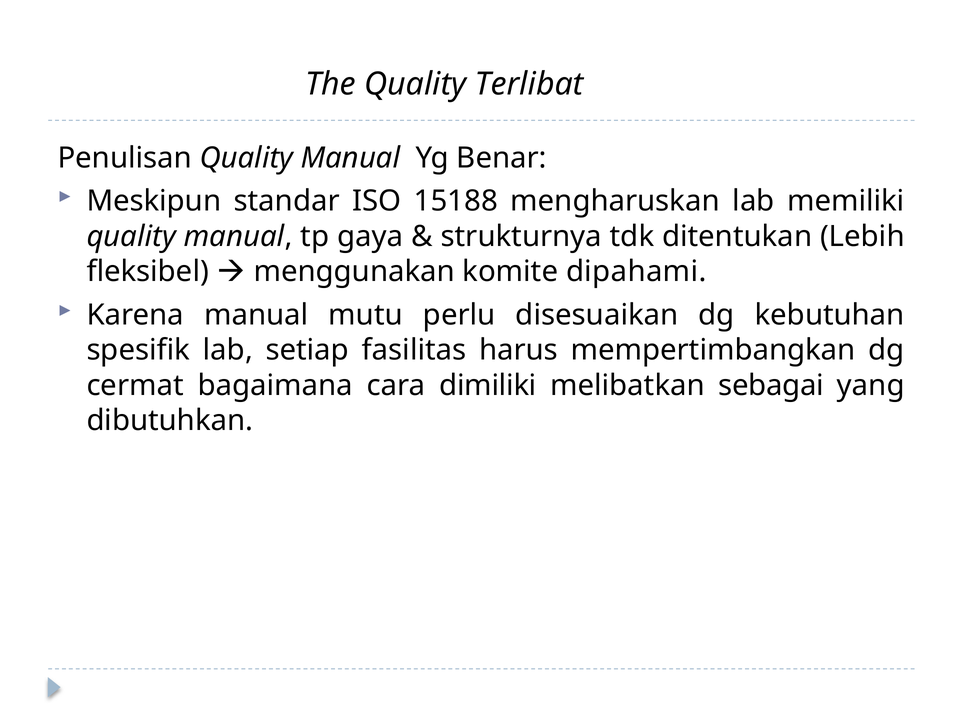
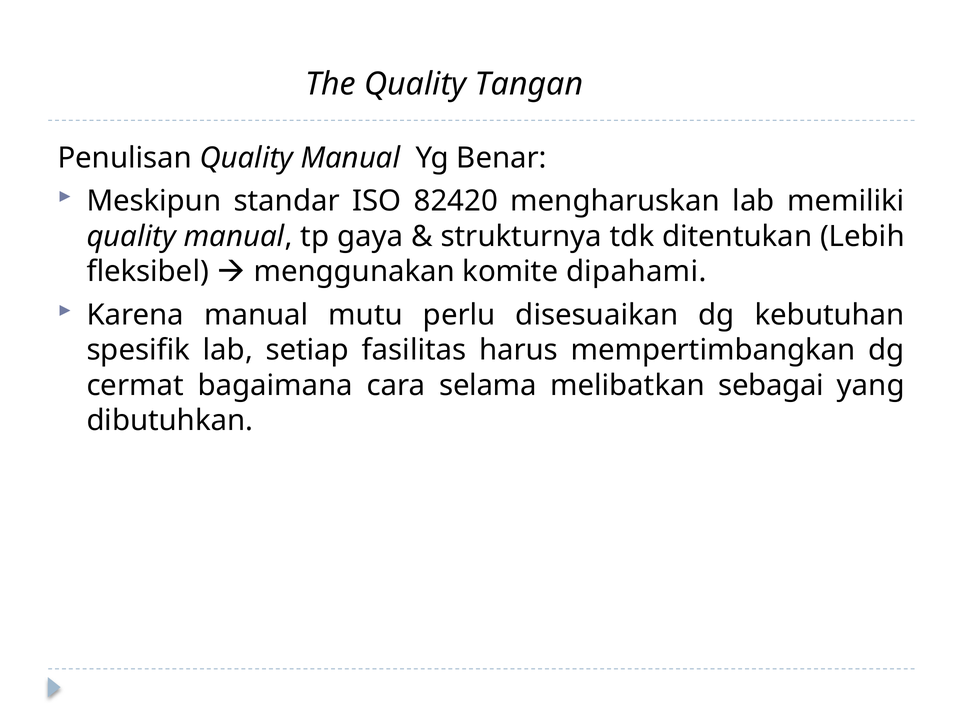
Terlibat: Terlibat -> Tangan
15188: 15188 -> 82420
dimiliki: dimiliki -> selama
